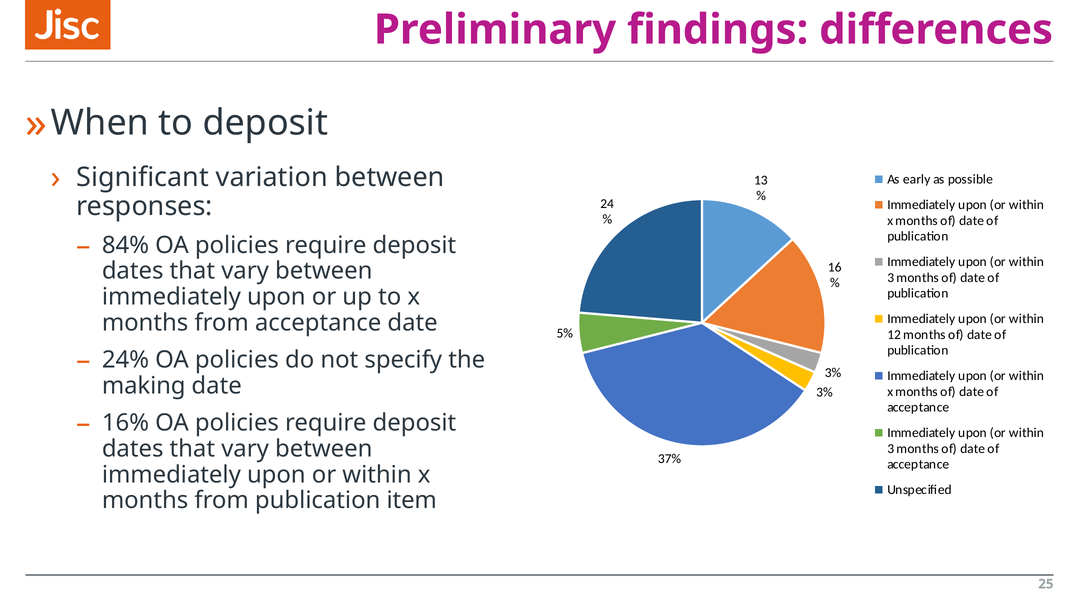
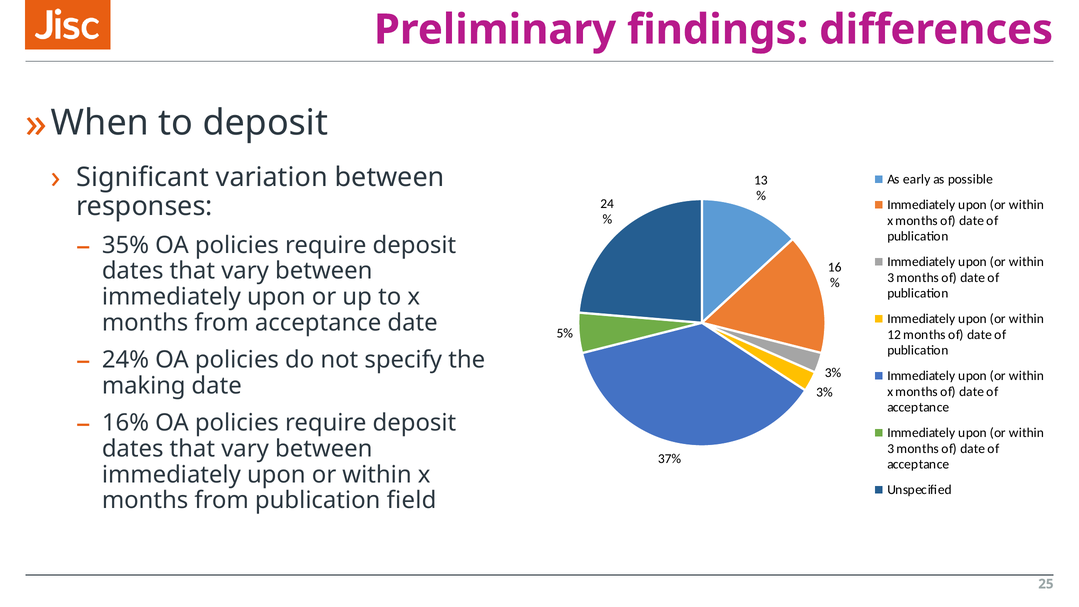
84%: 84% -> 35%
item: item -> field
